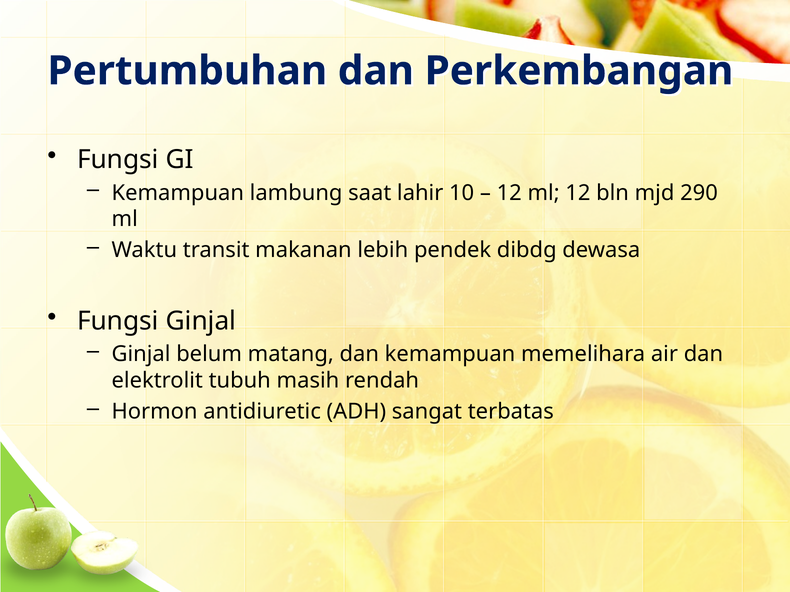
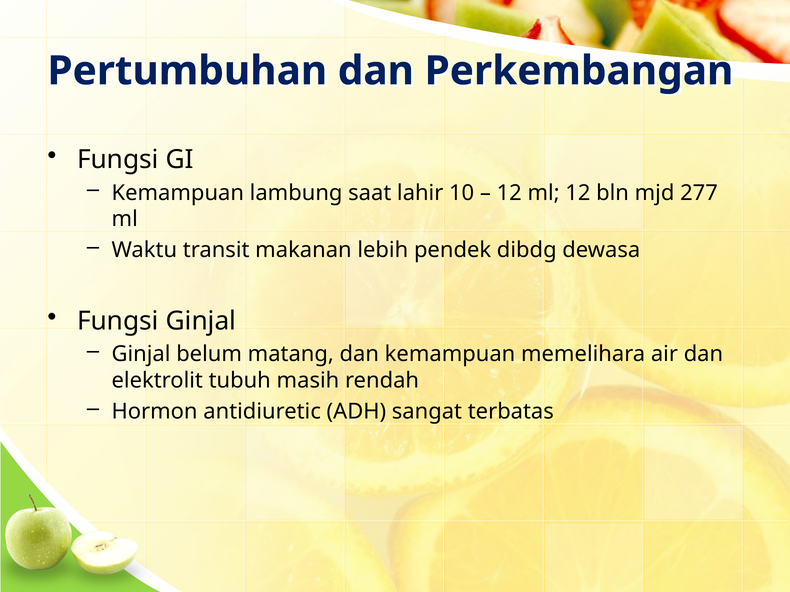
290: 290 -> 277
